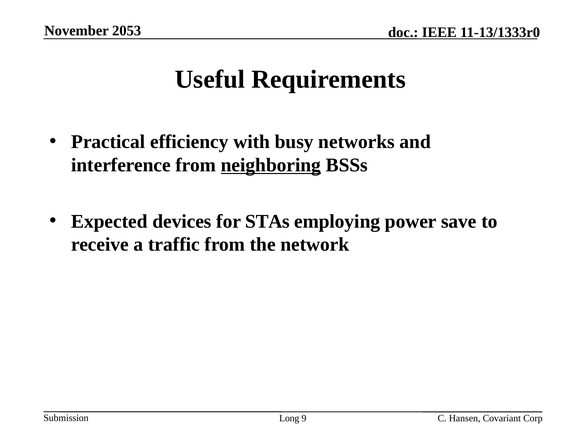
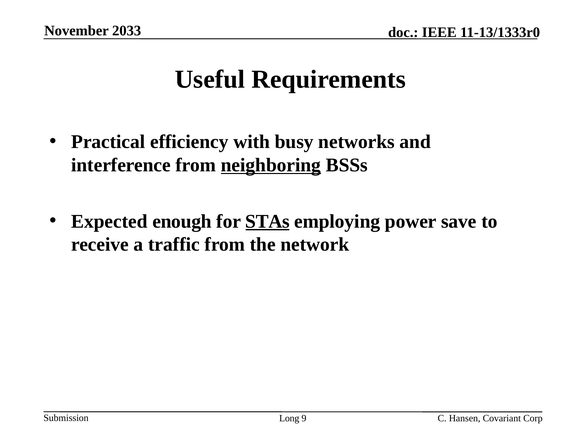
2053: 2053 -> 2033
devices: devices -> enough
STAs underline: none -> present
